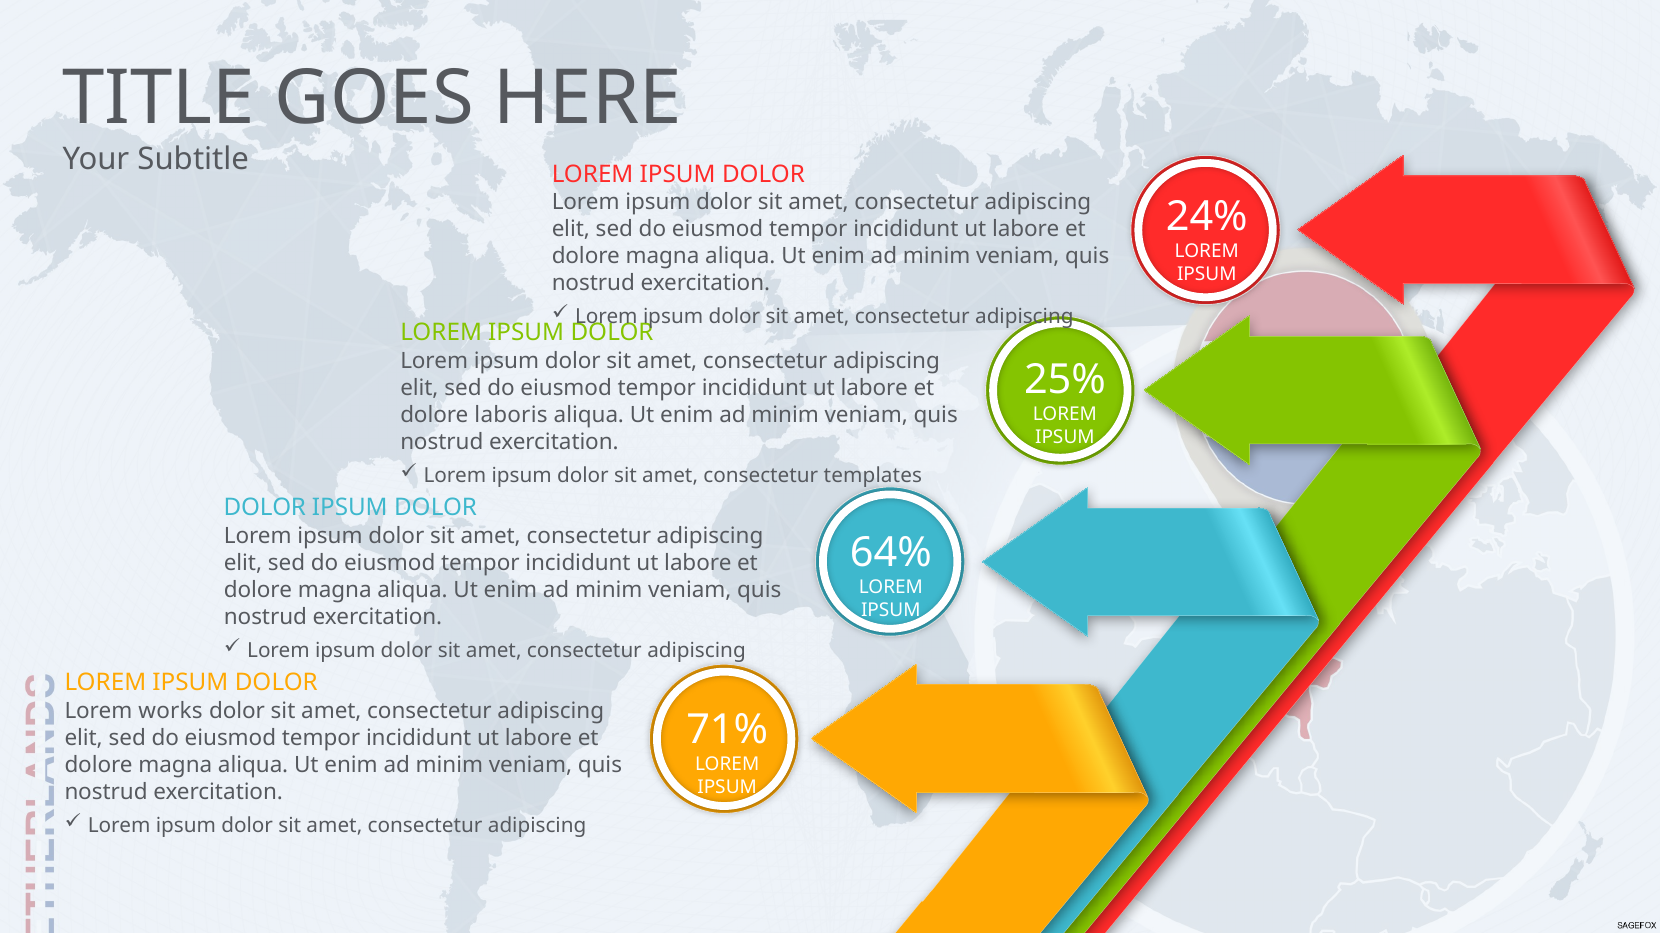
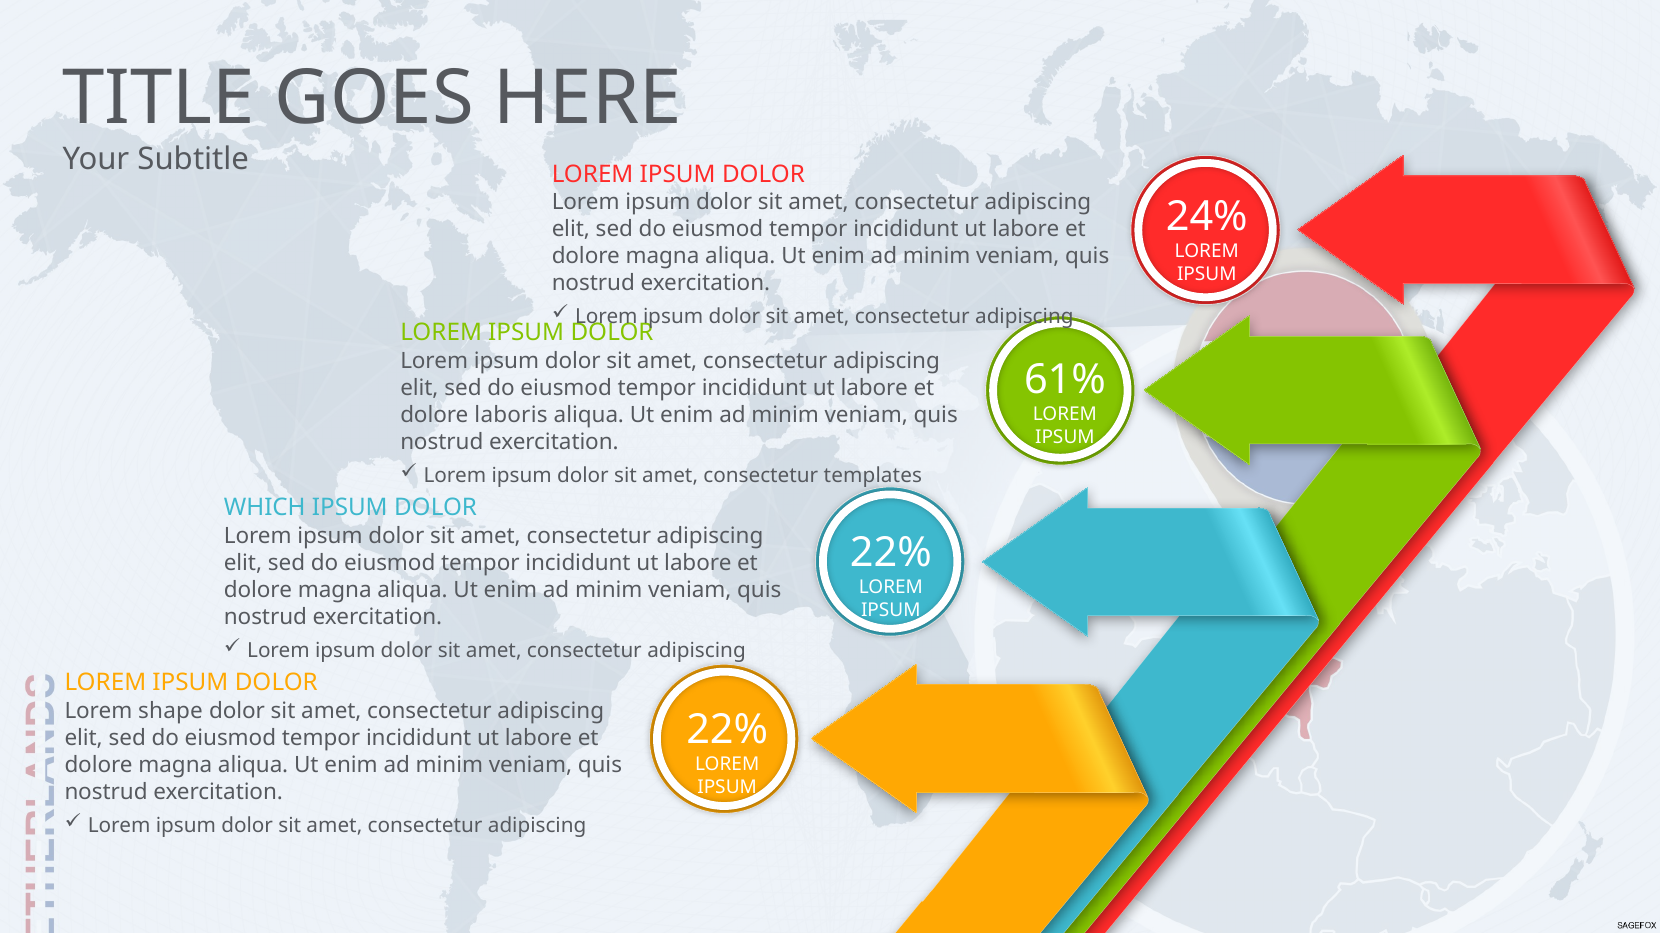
25%: 25% -> 61%
DOLOR at (265, 508): DOLOR -> WHICH
64% at (891, 553): 64% -> 22%
works: works -> shape
71% at (727, 730): 71% -> 22%
